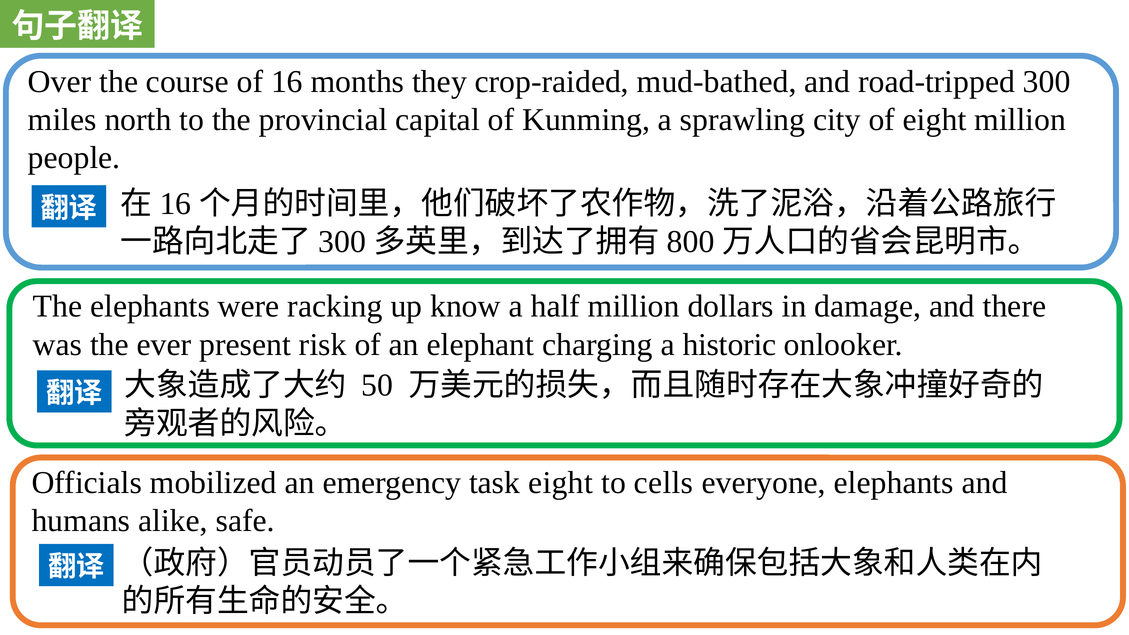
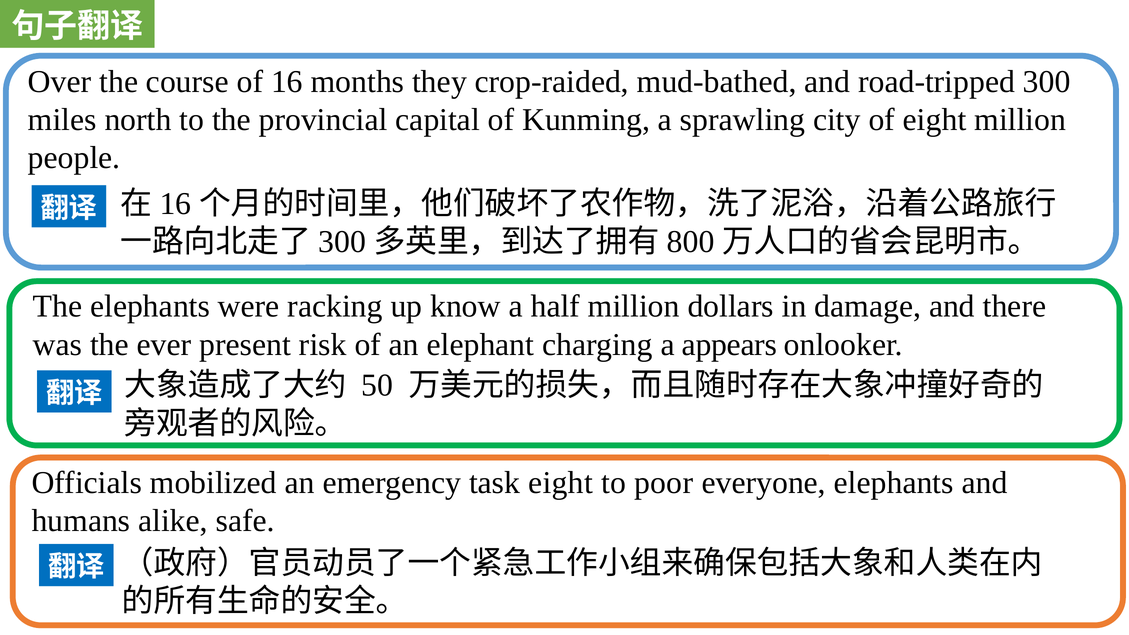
historic: historic -> appears
cells: cells -> poor
